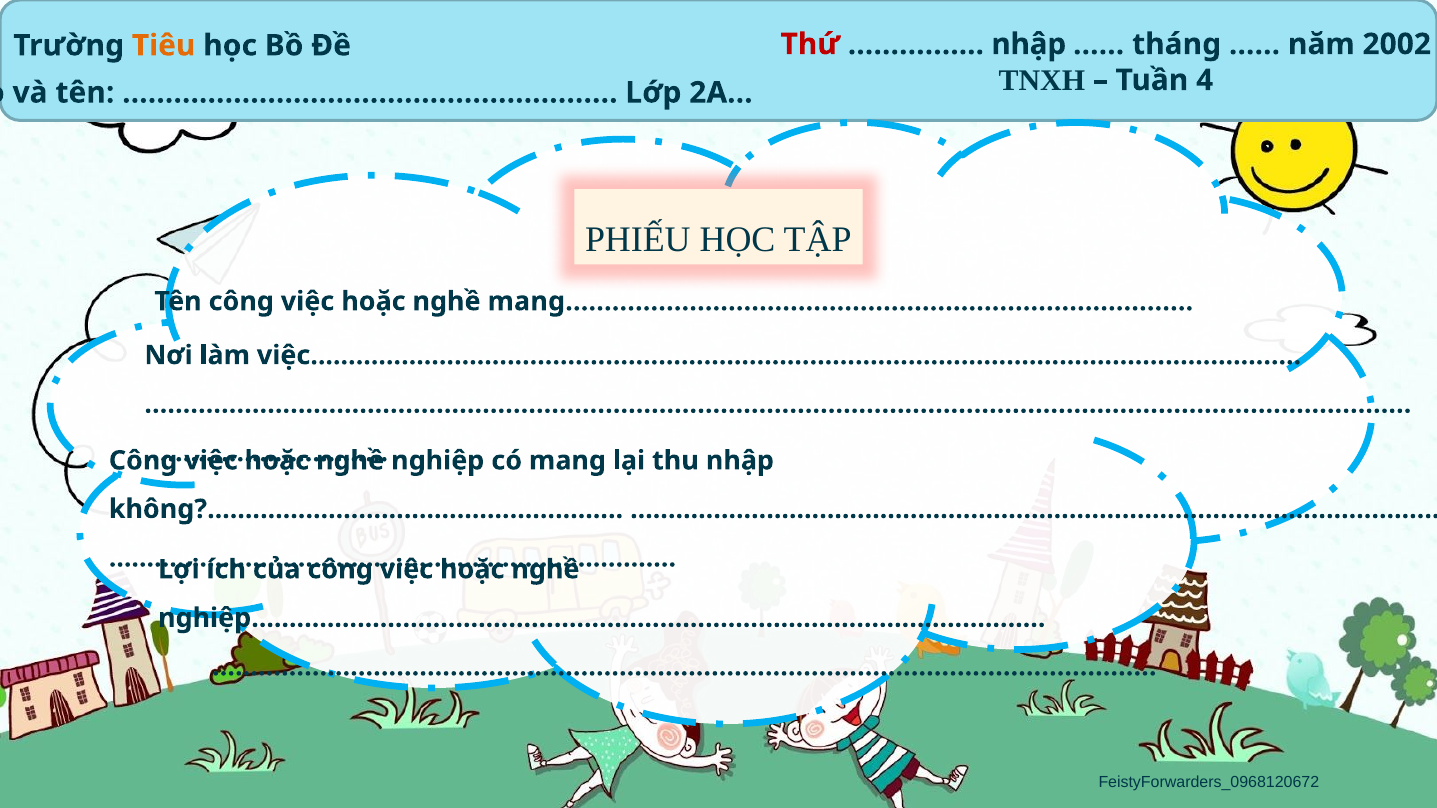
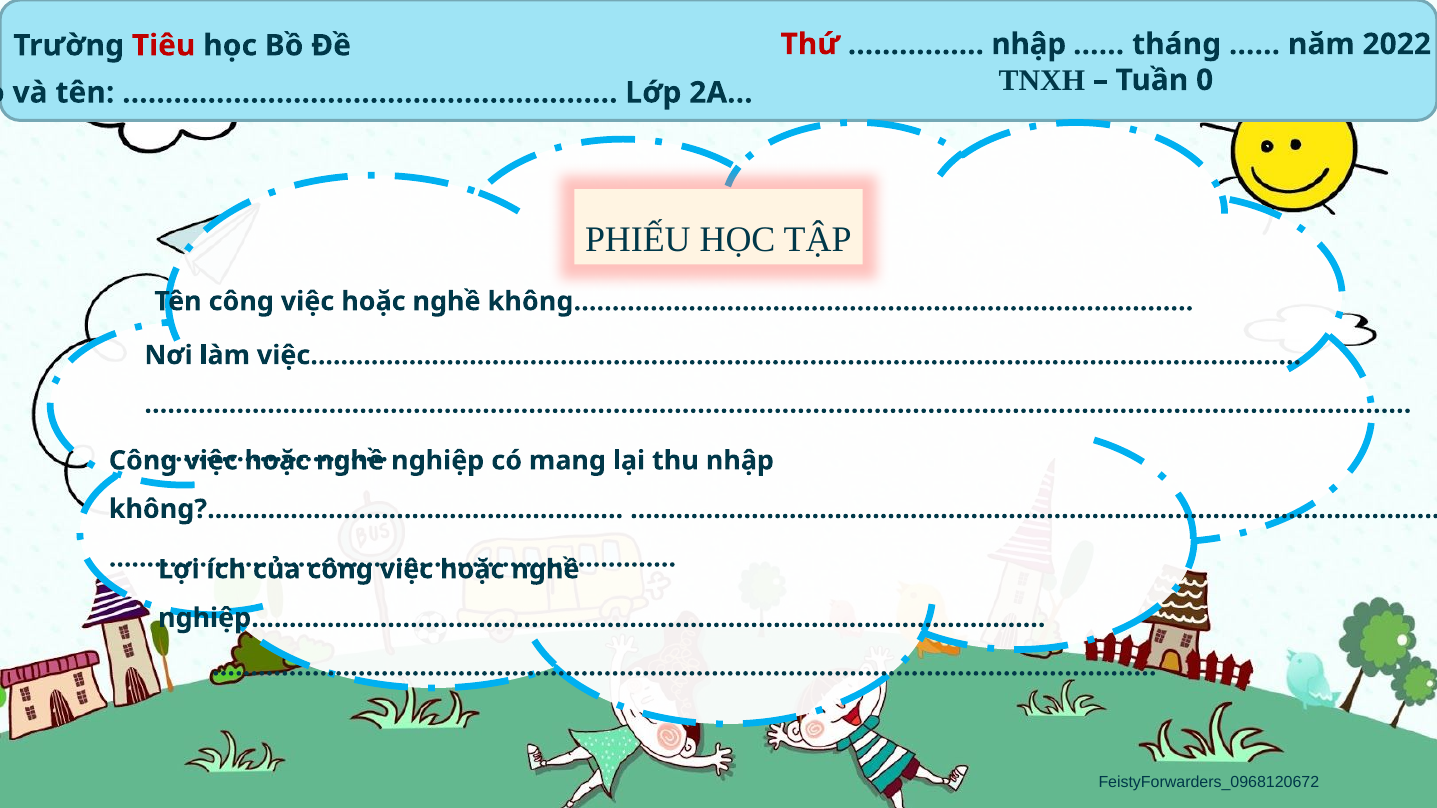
2002: 2002 -> 2022
Tiêu colour: orange -> red
4: 4 -> 0
nghề mang: mang -> không
